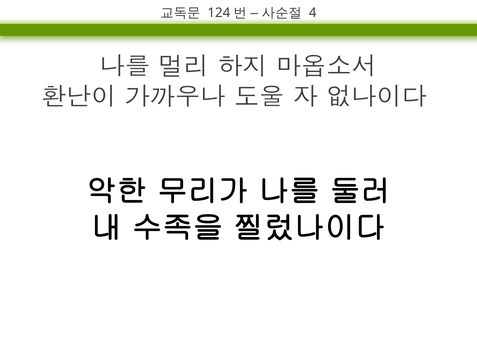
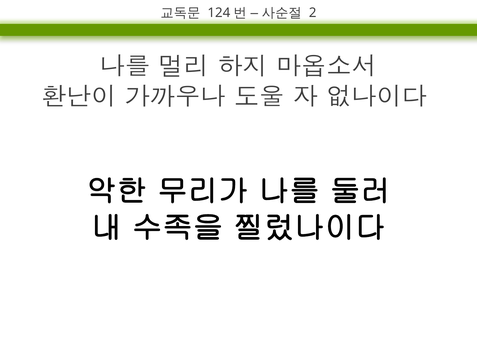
4: 4 -> 2
